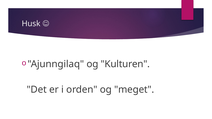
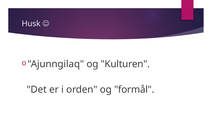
meget: meget -> formål
